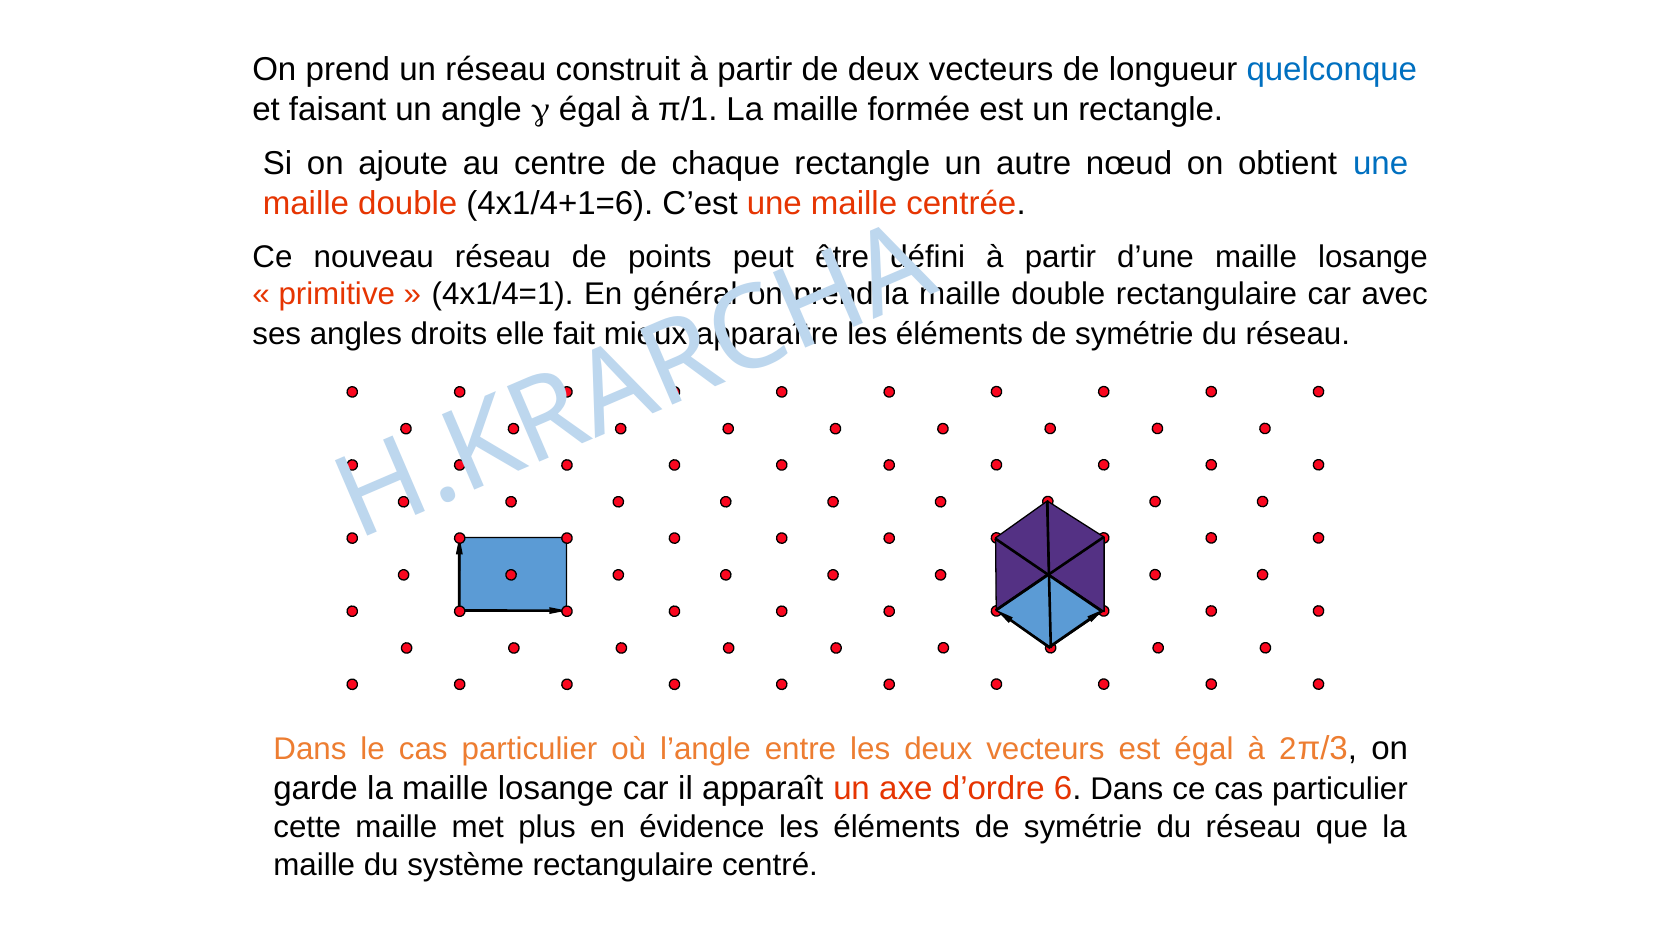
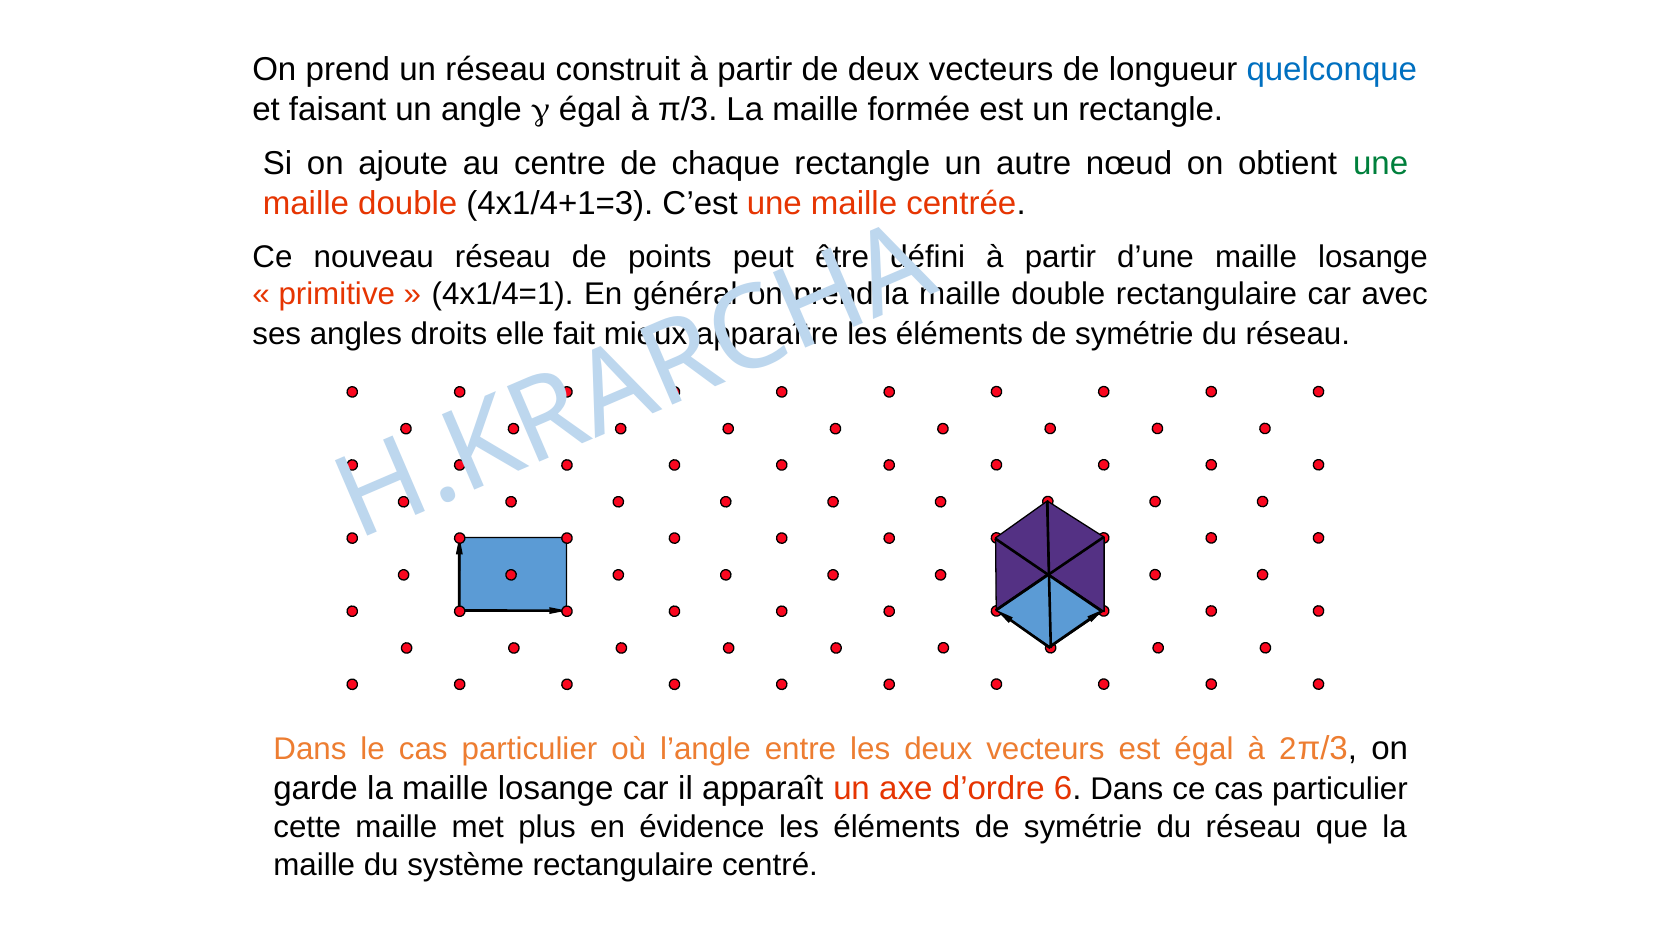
π/1: π/1 -> π/3
une at (1381, 164) colour: blue -> green
4x1/4+1=6: 4x1/4+1=6 -> 4x1/4+1=3
